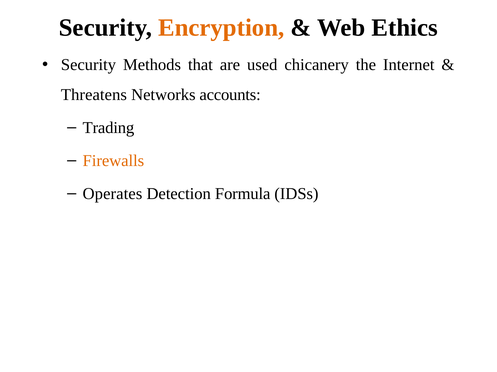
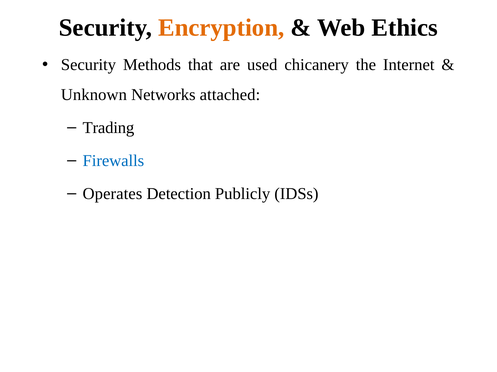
Threatens: Threatens -> Unknown
accounts: accounts -> attached
Firewalls colour: orange -> blue
Formula: Formula -> Publicly
